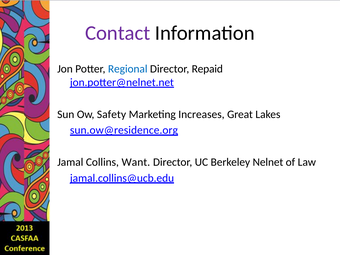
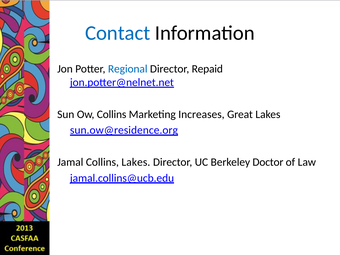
Contact colour: purple -> blue
Ow Safety: Safety -> Collins
Collins Want: Want -> Lakes
Nelnet: Nelnet -> Doctor
